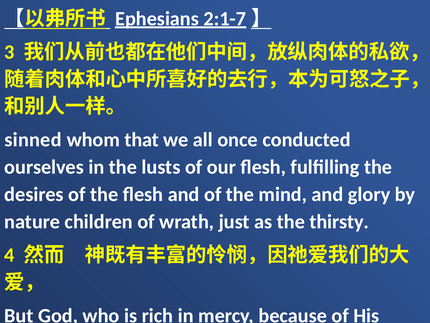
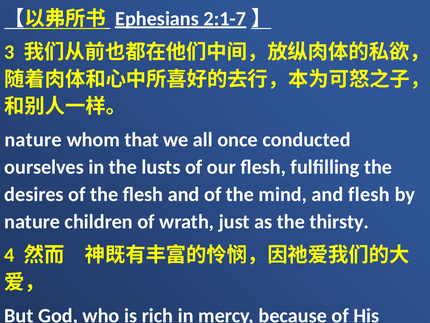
sinned at (33, 140): sinned -> nature
and glory: glory -> flesh
